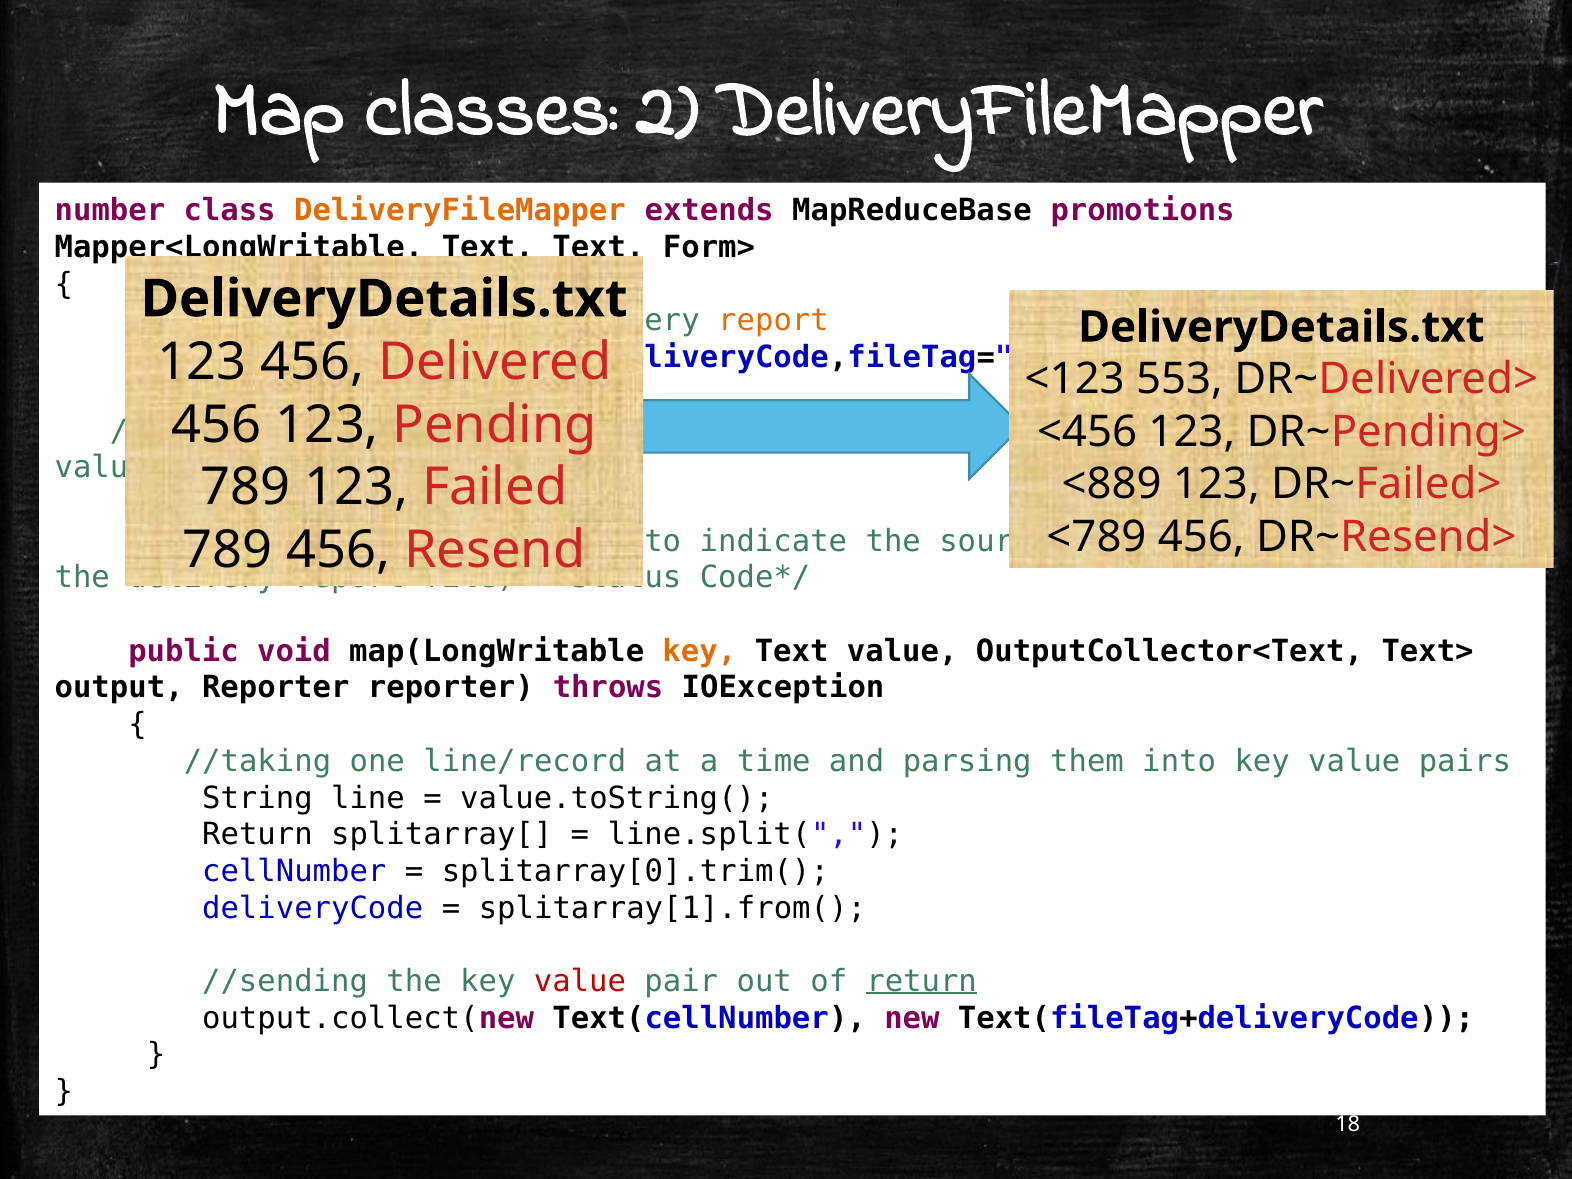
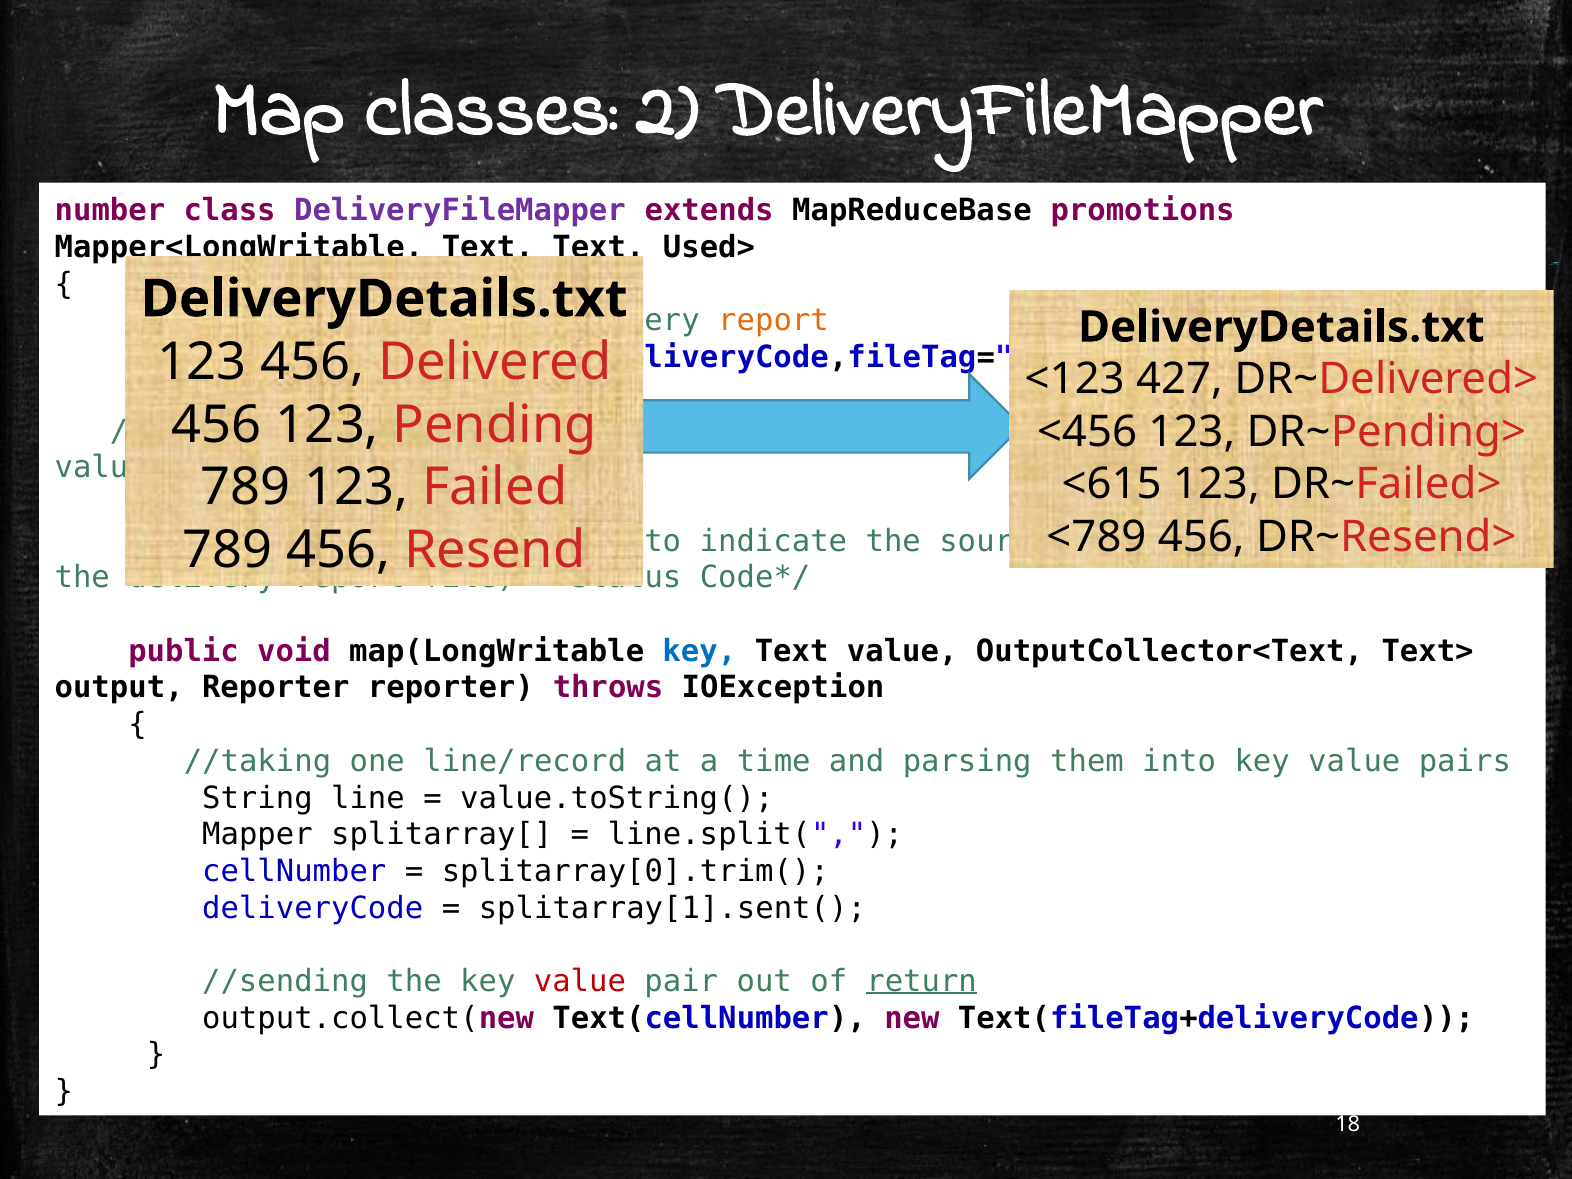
DeliveryFileMapper at (460, 211) colour: orange -> purple
Form>: Form> -> Used>
553: 553 -> 427
<889: <889 -> <615
key at (699, 651) colour: orange -> blue
Return at (257, 835): Return -> Mapper
splitarray[1].from(: splitarray[1].from( -> splitarray[1].sent(
